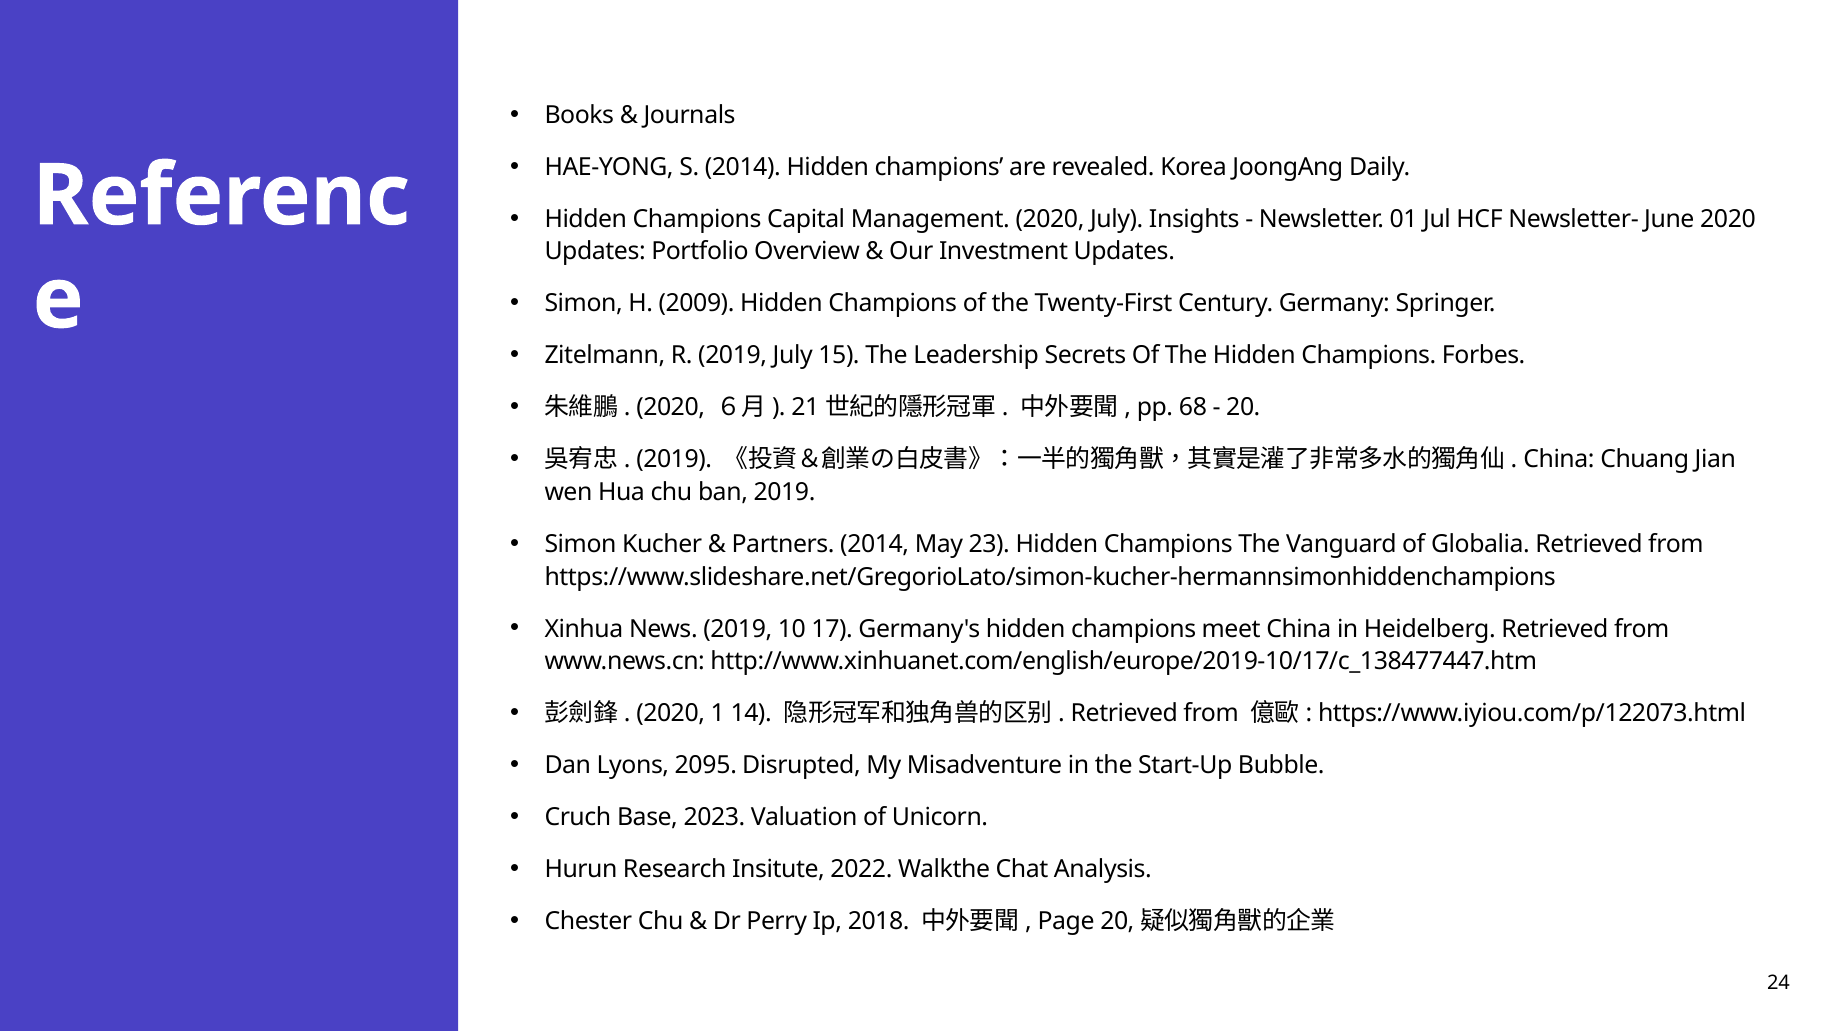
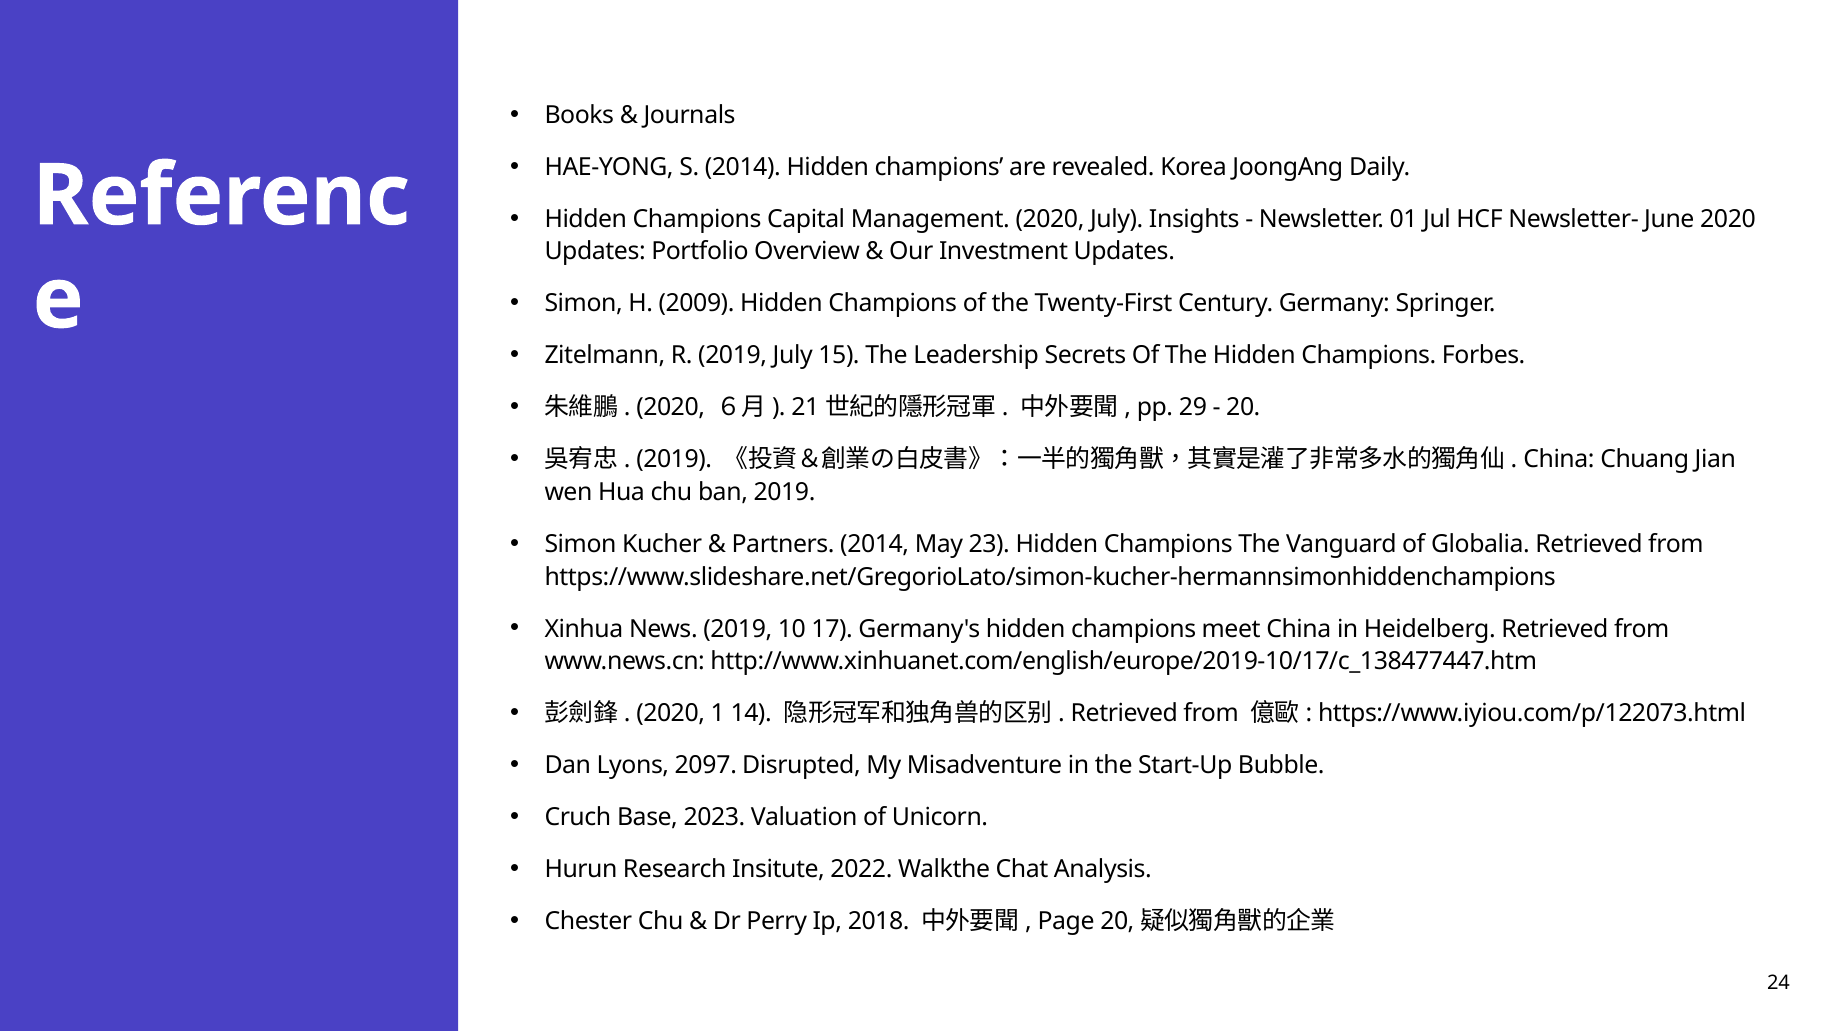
68: 68 -> 29
2095: 2095 -> 2097
